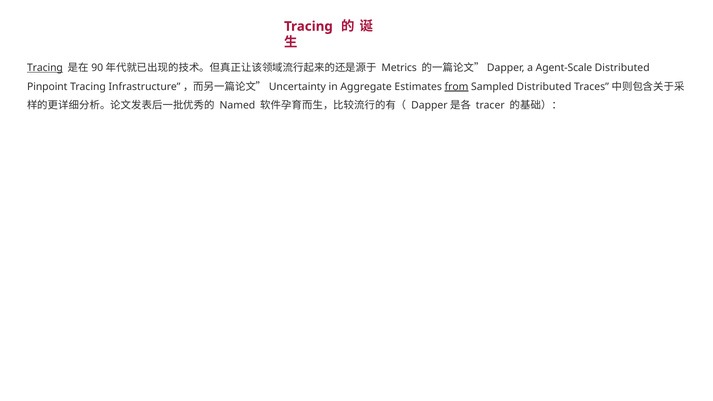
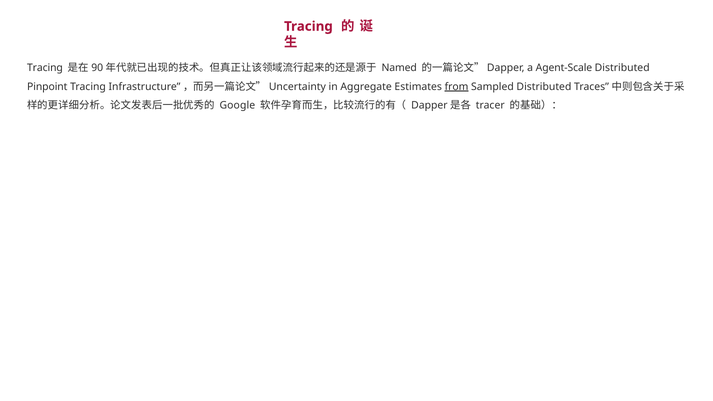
Tracing at (45, 68) underline: present -> none
Metrics: Metrics -> Named
Named: Named -> Google
